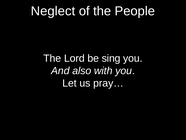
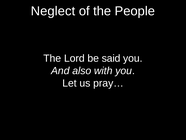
sing: sing -> said
